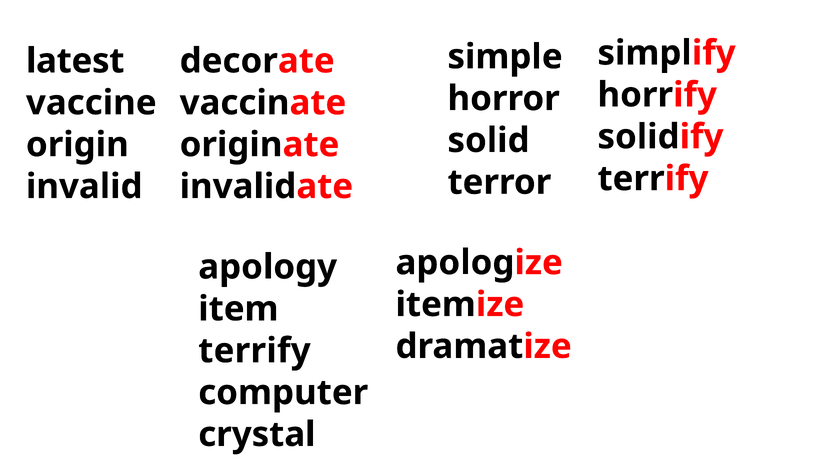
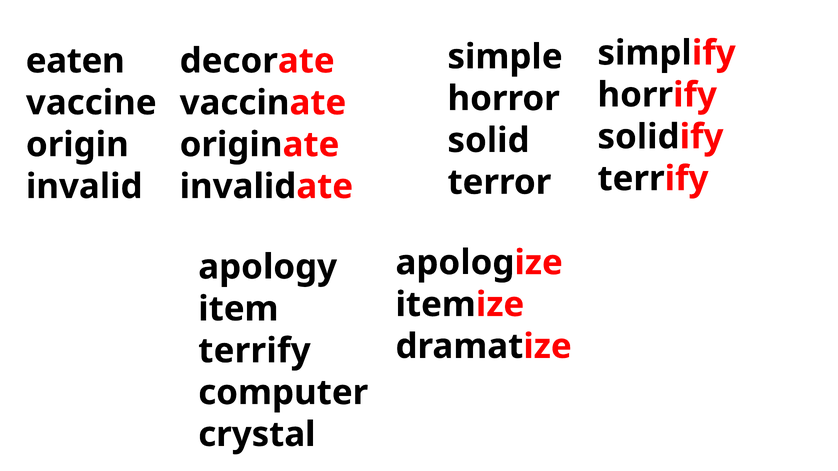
latest: latest -> eaten
